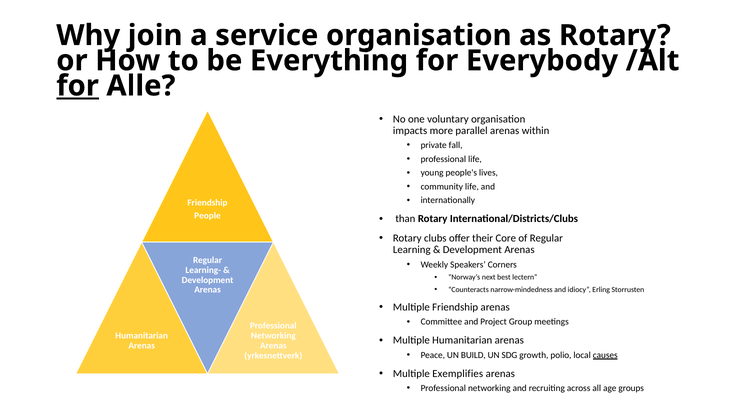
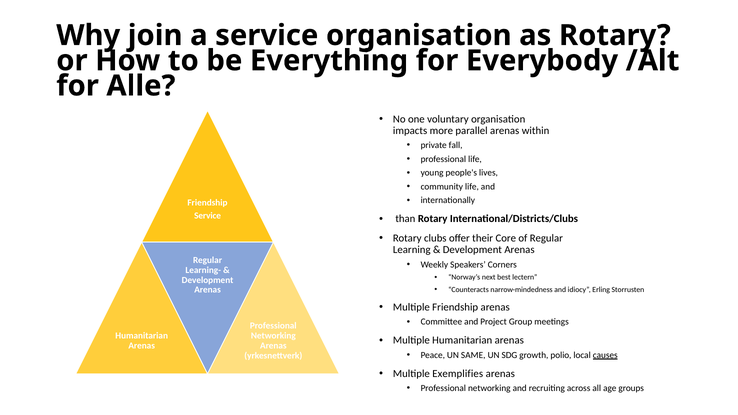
for at (78, 86) underline: present -> none
People at (207, 216): People -> Service
BUILD: BUILD -> SAME
